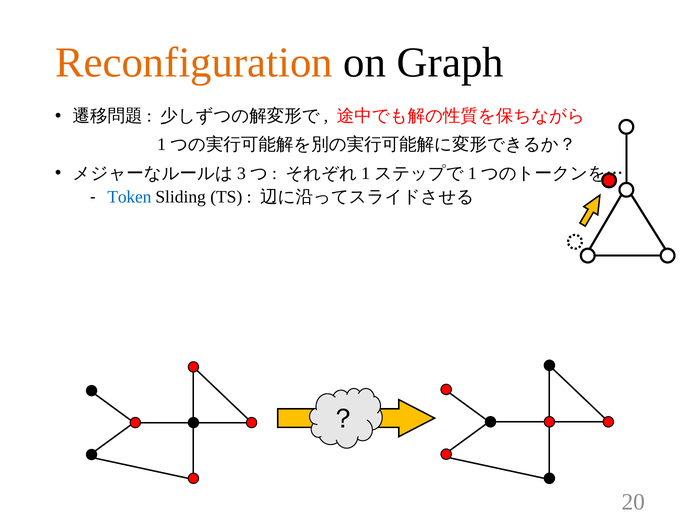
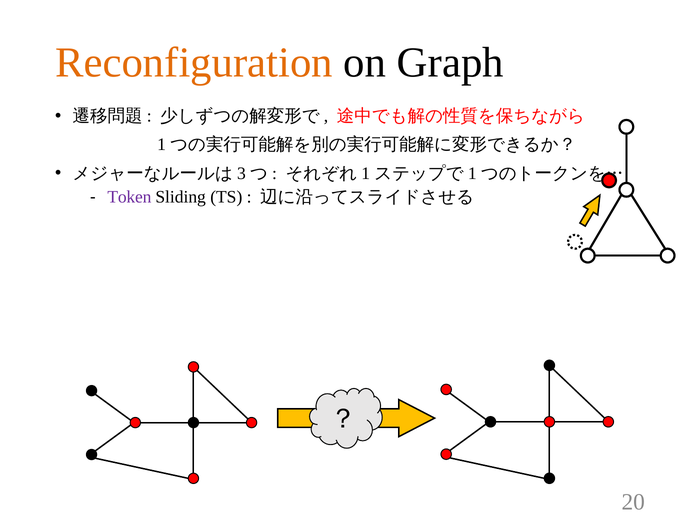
Token colour: blue -> purple
